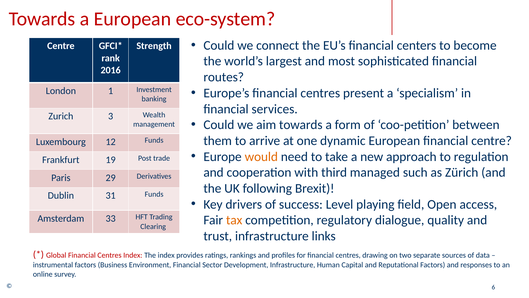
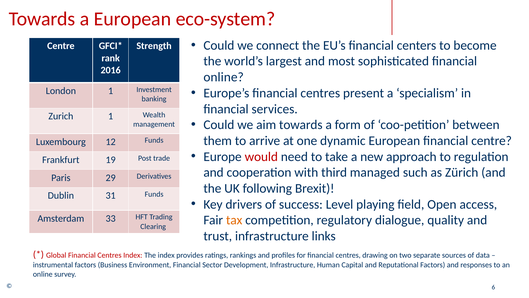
routes at (224, 77): routes -> online
Zurich 3: 3 -> 1
would colour: orange -> red
